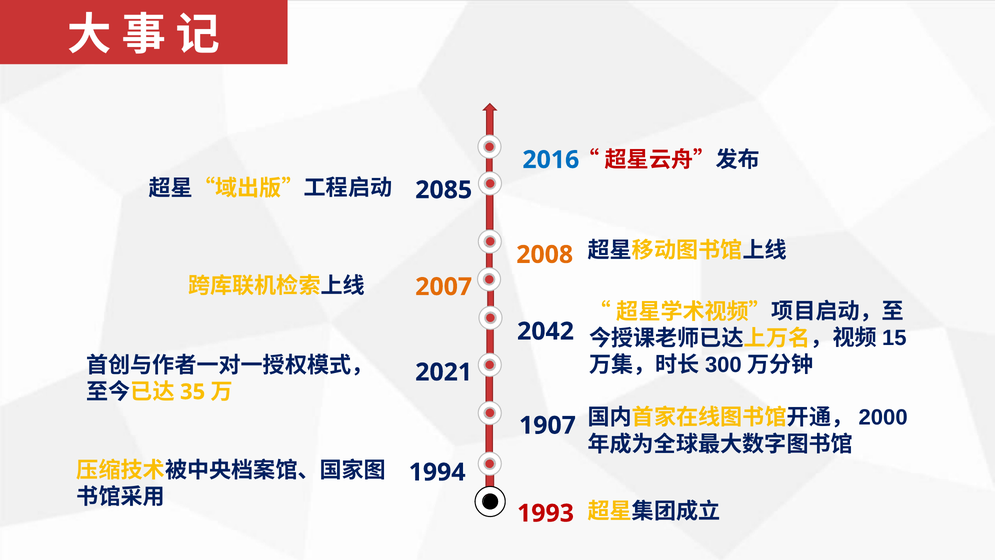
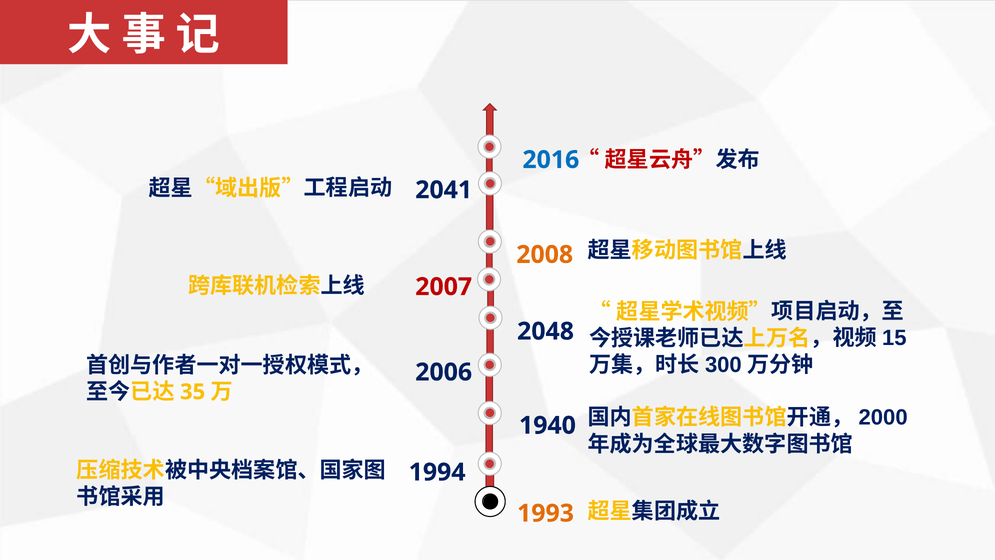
2085: 2085 -> 2041
2007 colour: orange -> red
2042: 2042 -> 2048
2021: 2021 -> 2006
1907: 1907 -> 1940
1993 colour: red -> orange
